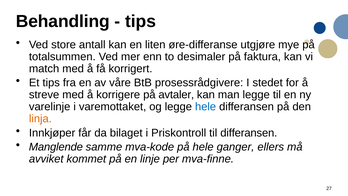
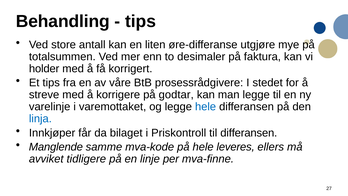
match: match -> holder
avtaler: avtaler -> godtar
linja colour: orange -> blue
ganger: ganger -> leveres
kommet: kommet -> tidligere
